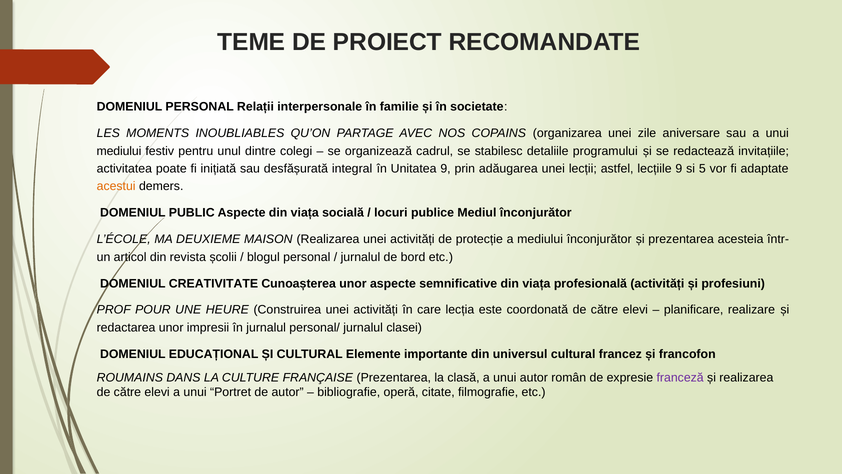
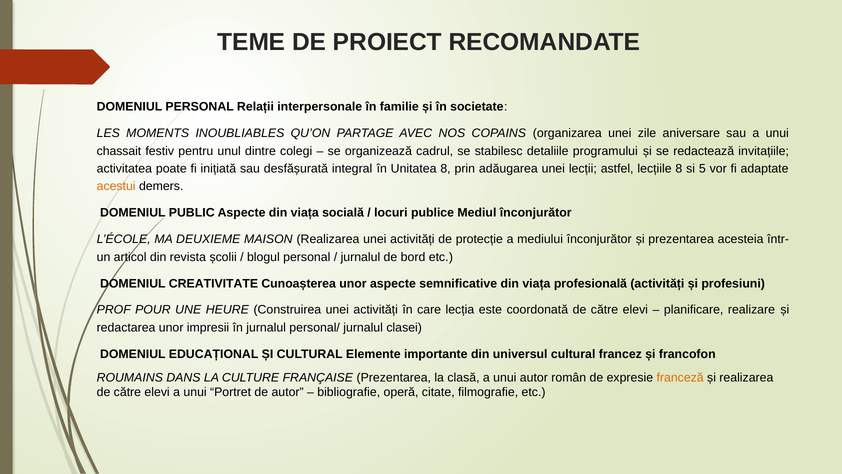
mediului at (119, 151): mediului -> chassait
Unitatea 9: 9 -> 8
lecțiile 9: 9 -> 8
franceză colour: purple -> orange
